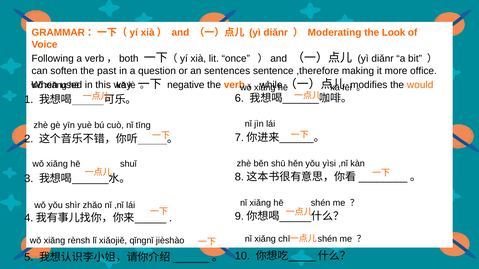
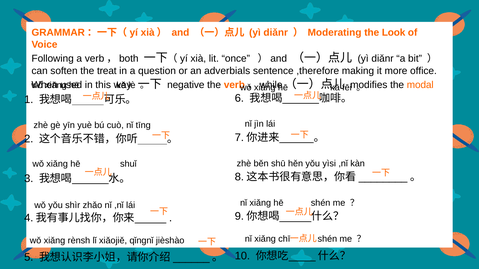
past: past -> treat
sentences: sentences -> adverbials
would: would -> modal
